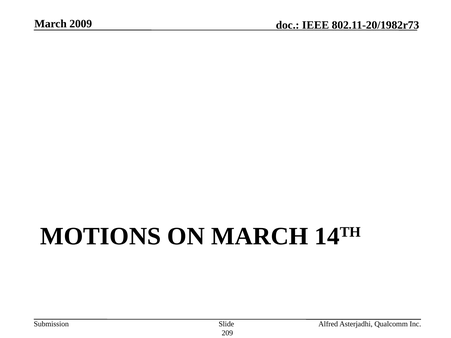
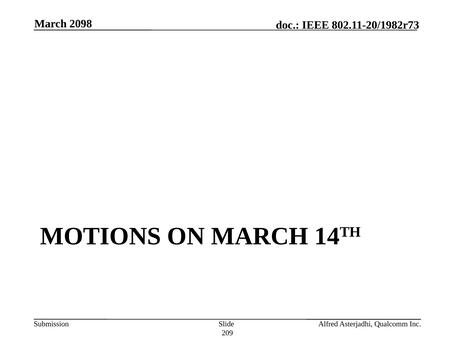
2009: 2009 -> 2098
